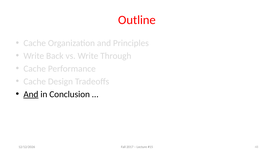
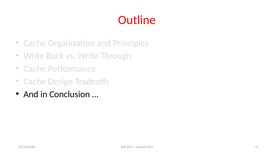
And at (31, 94) underline: present -> none
